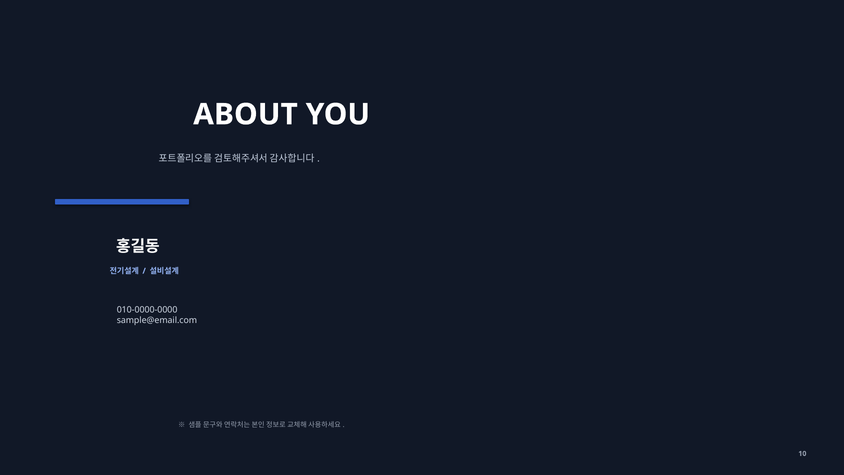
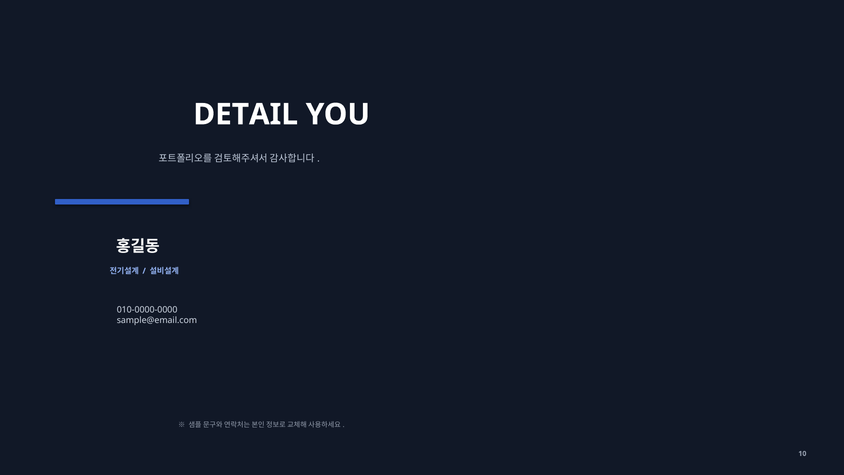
ABOUT: ABOUT -> DETAIL
